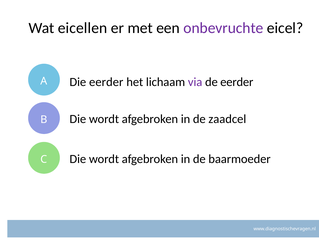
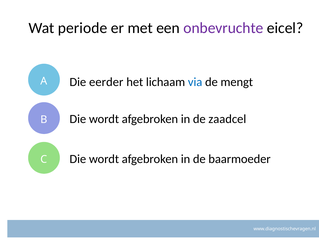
eicellen: eicellen -> periode
via colour: purple -> blue
de eerder: eerder -> mengt
